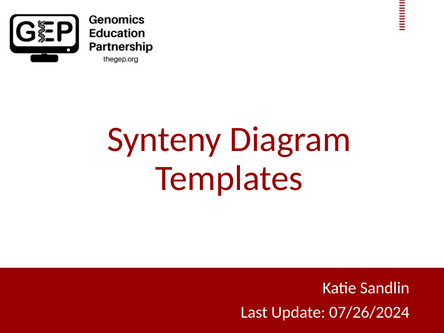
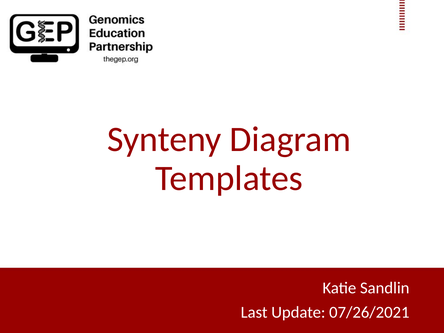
07/26/2024: 07/26/2024 -> 07/26/2021
